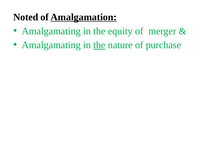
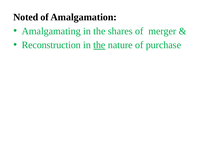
Amalgamation underline: present -> none
equity: equity -> shares
Amalgamating at (51, 45): Amalgamating -> Reconstruction
